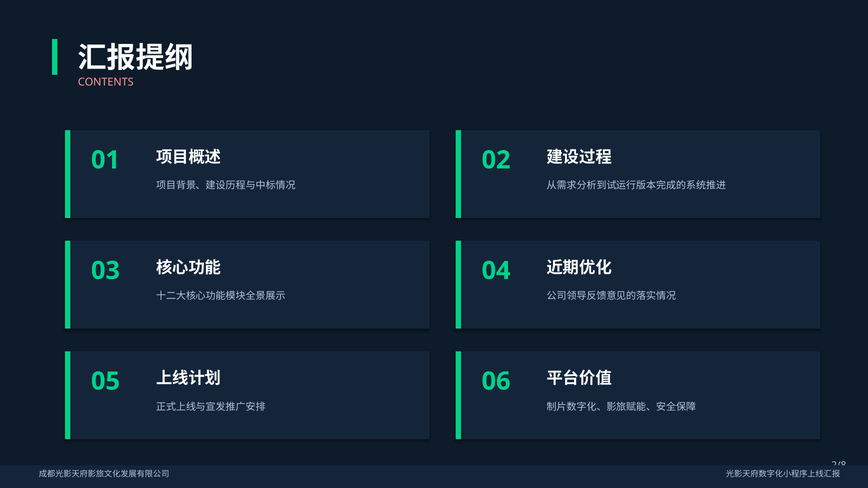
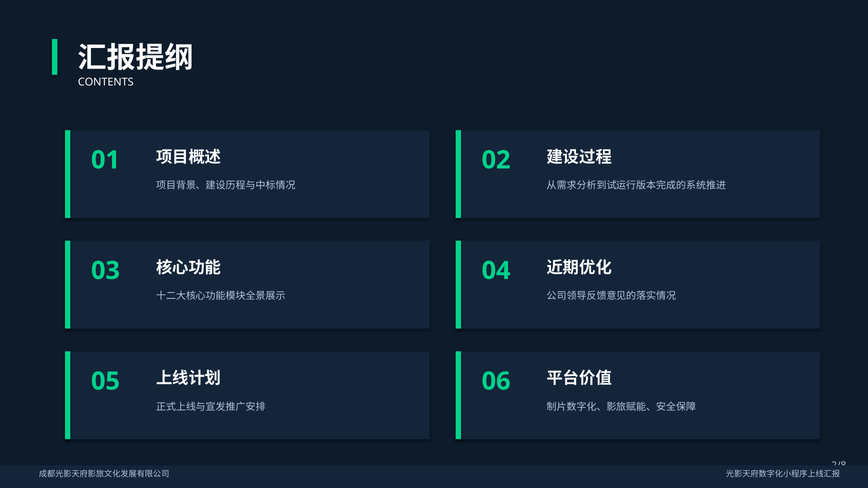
CONTENTS colour: pink -> white
